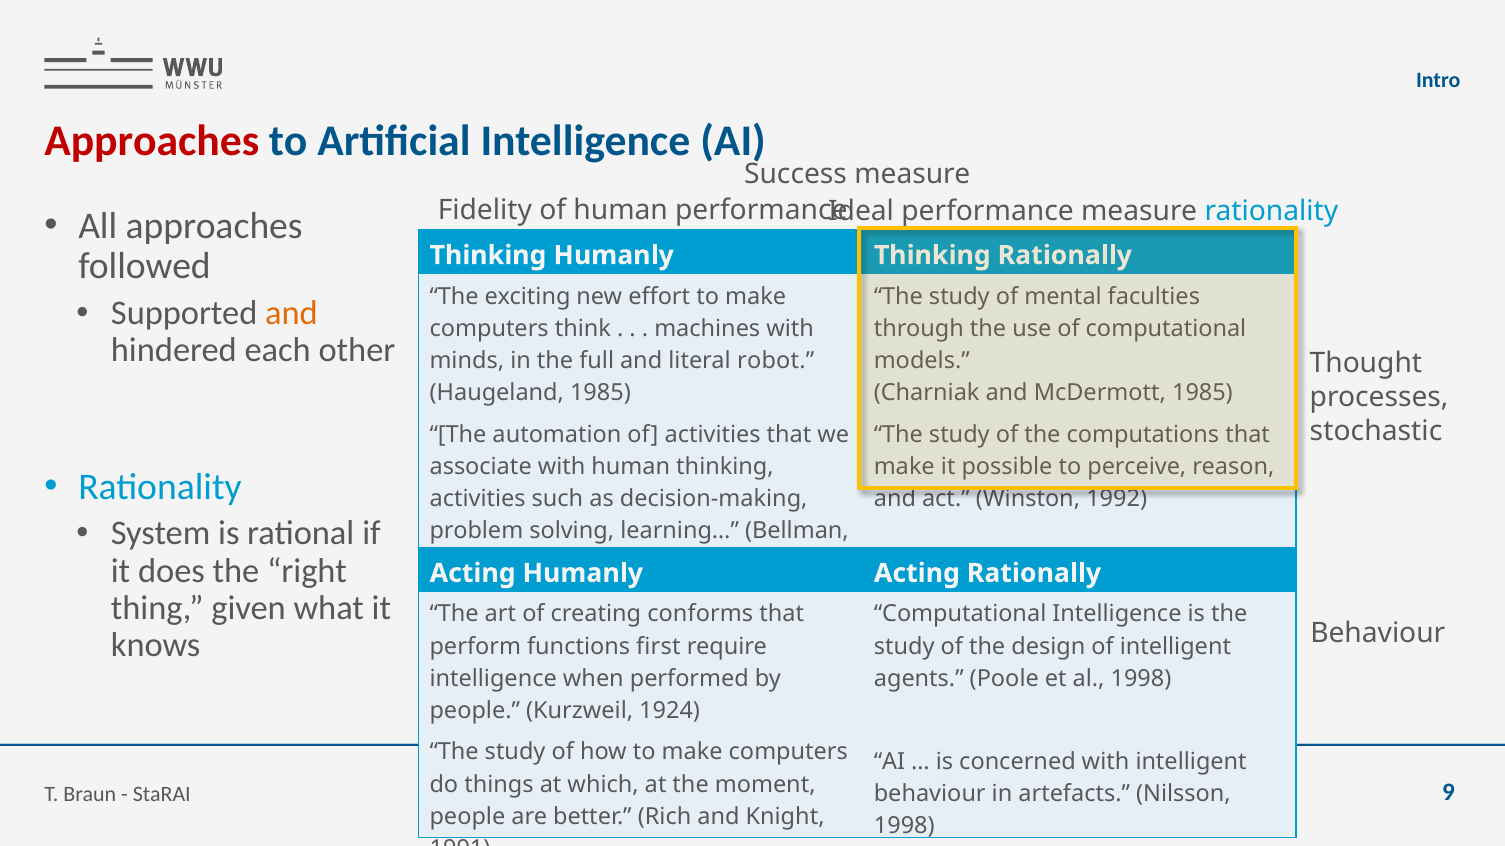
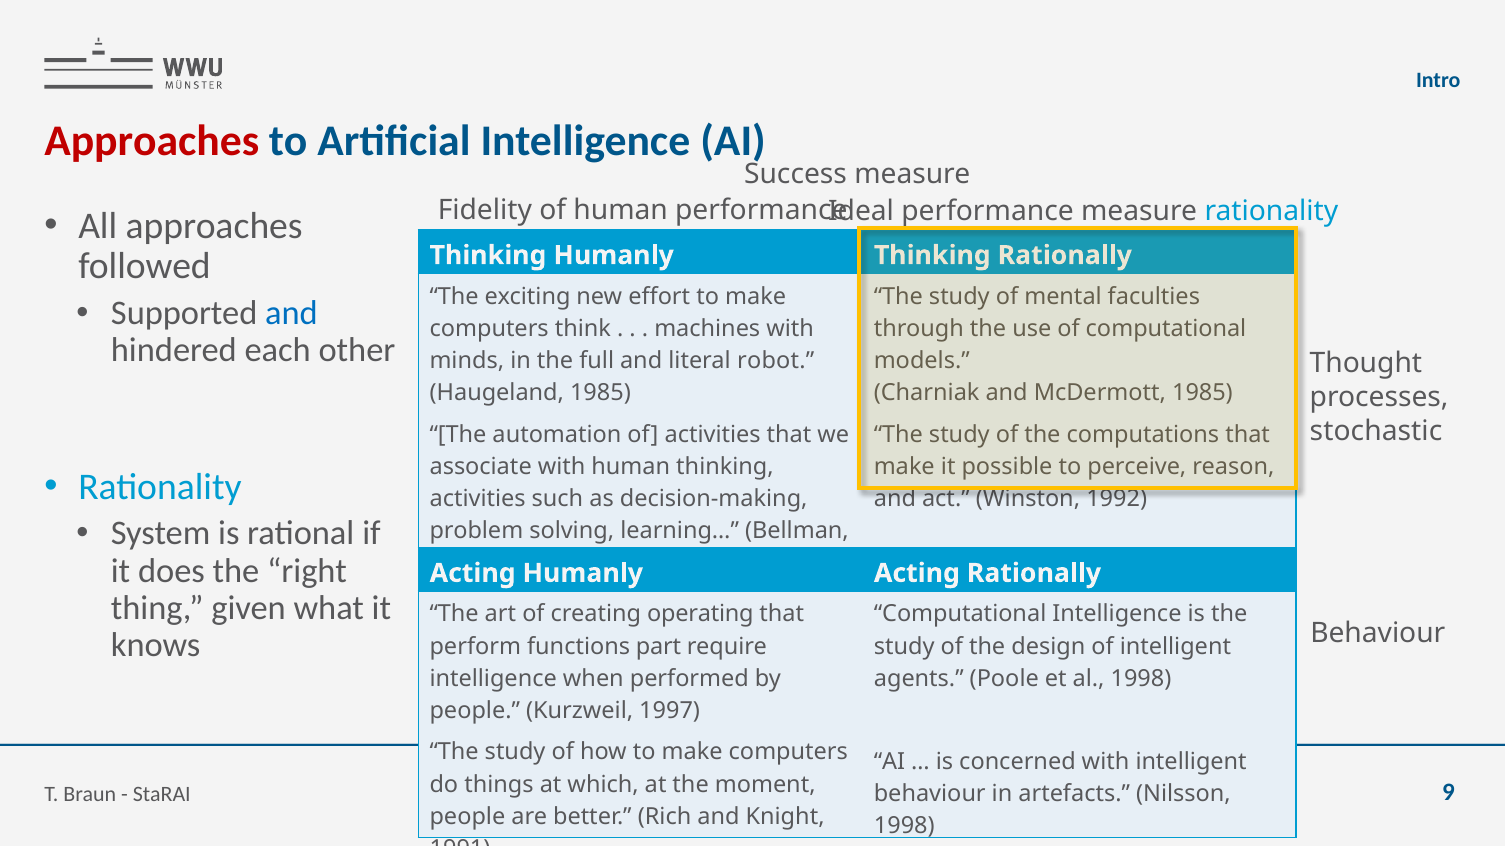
and at (291, 313) colour: orange -> blue
conforms: conforms -> operating
first: first -> part
1924: 1924 -> 1997
